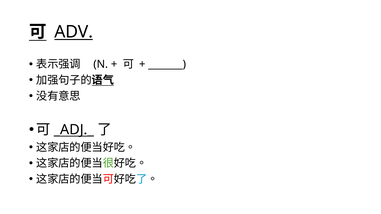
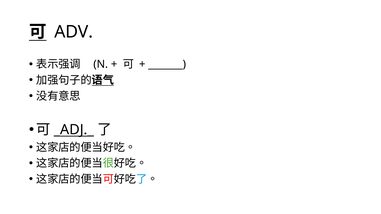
ADV underline: present -> none
